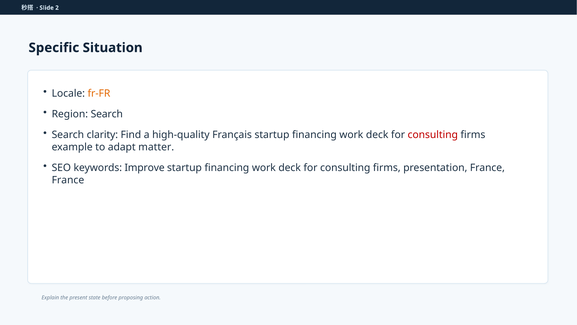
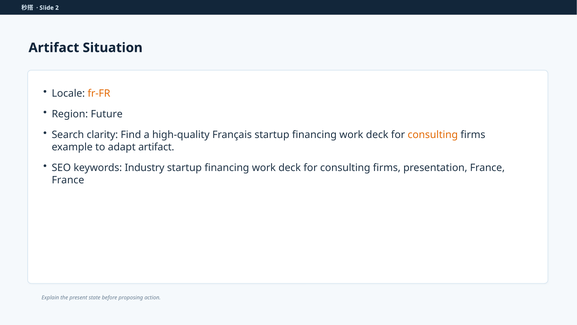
Specific at (54, 48): Specific -> Artifact
Region Search: Search -> Future
consulting at (433, 135) colour: red -> orange
adapt matter: matter -> artifact
Improve: Improve -> Industry
